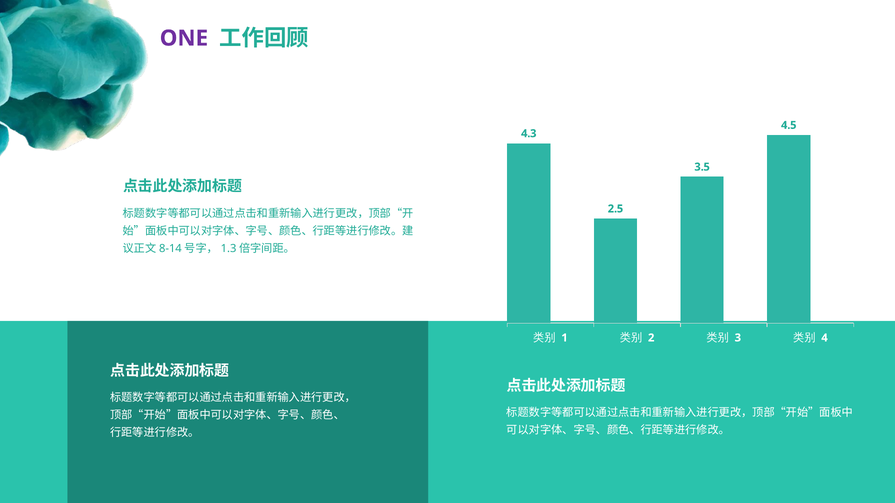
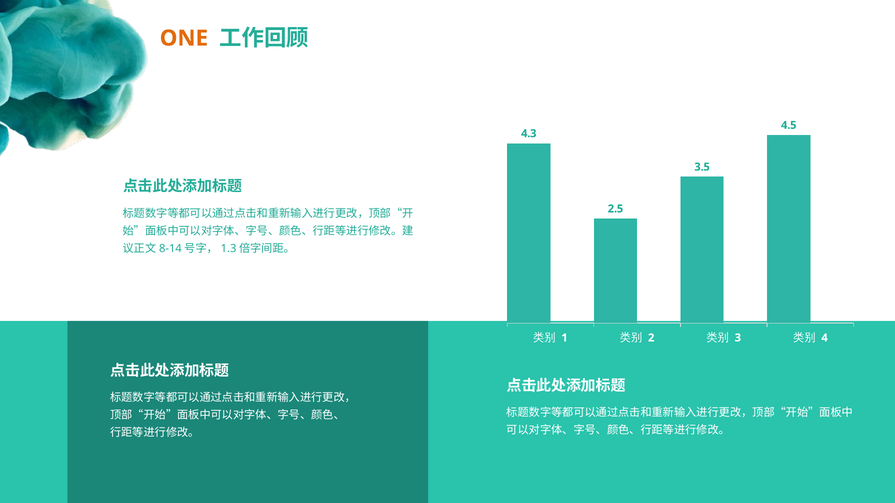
ONE colour: purple -> orange
